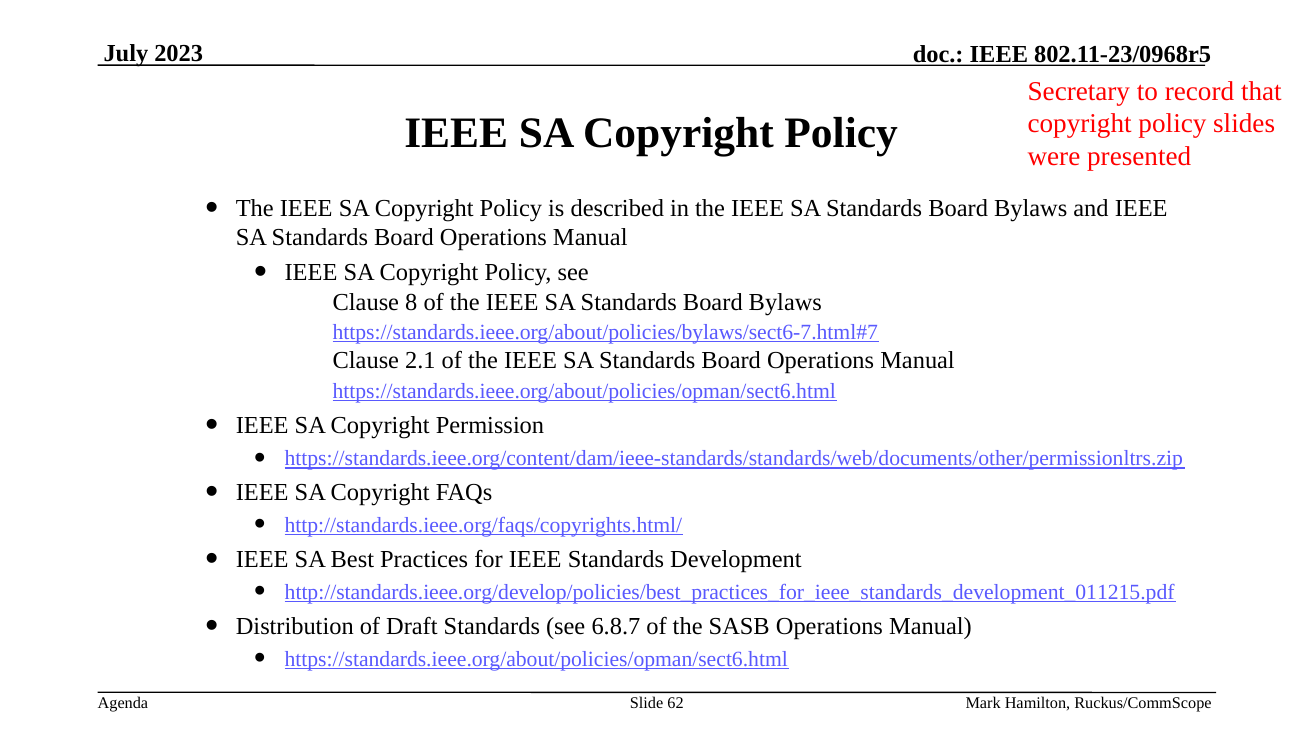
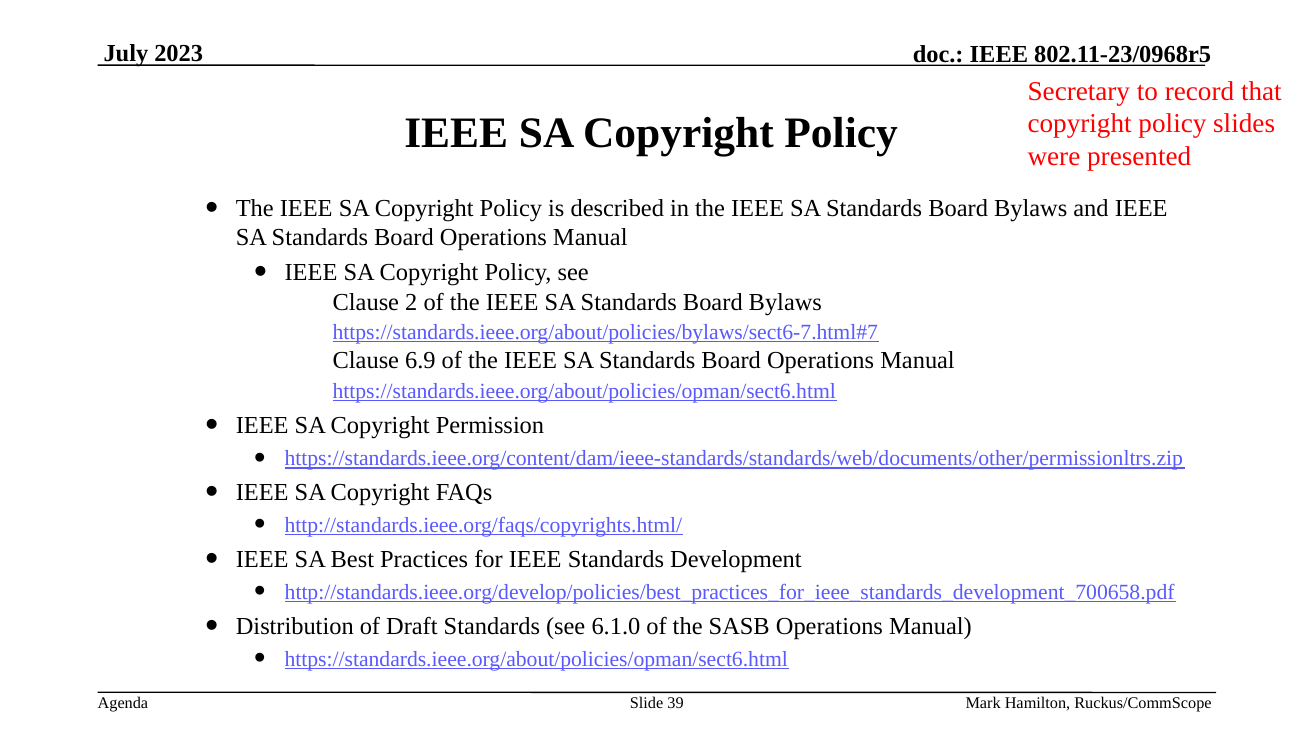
8: 8 -> 2
2.1: 2.1 -> 6.9
http://standards.ieee.org/develop/policies/best_practices_for_ieee_standards_development_011215.pdf: http://standards.ieee.org/develop/policies/best_practices_for_ieee_standards_development_011215.pdf -> http://standards.ieee.org/develop/policies/best_practices_for_ieee_standards_development_700658.pdf
6.8.7: 6.8.7 -> 6.1.0
62: 62 -> 39
